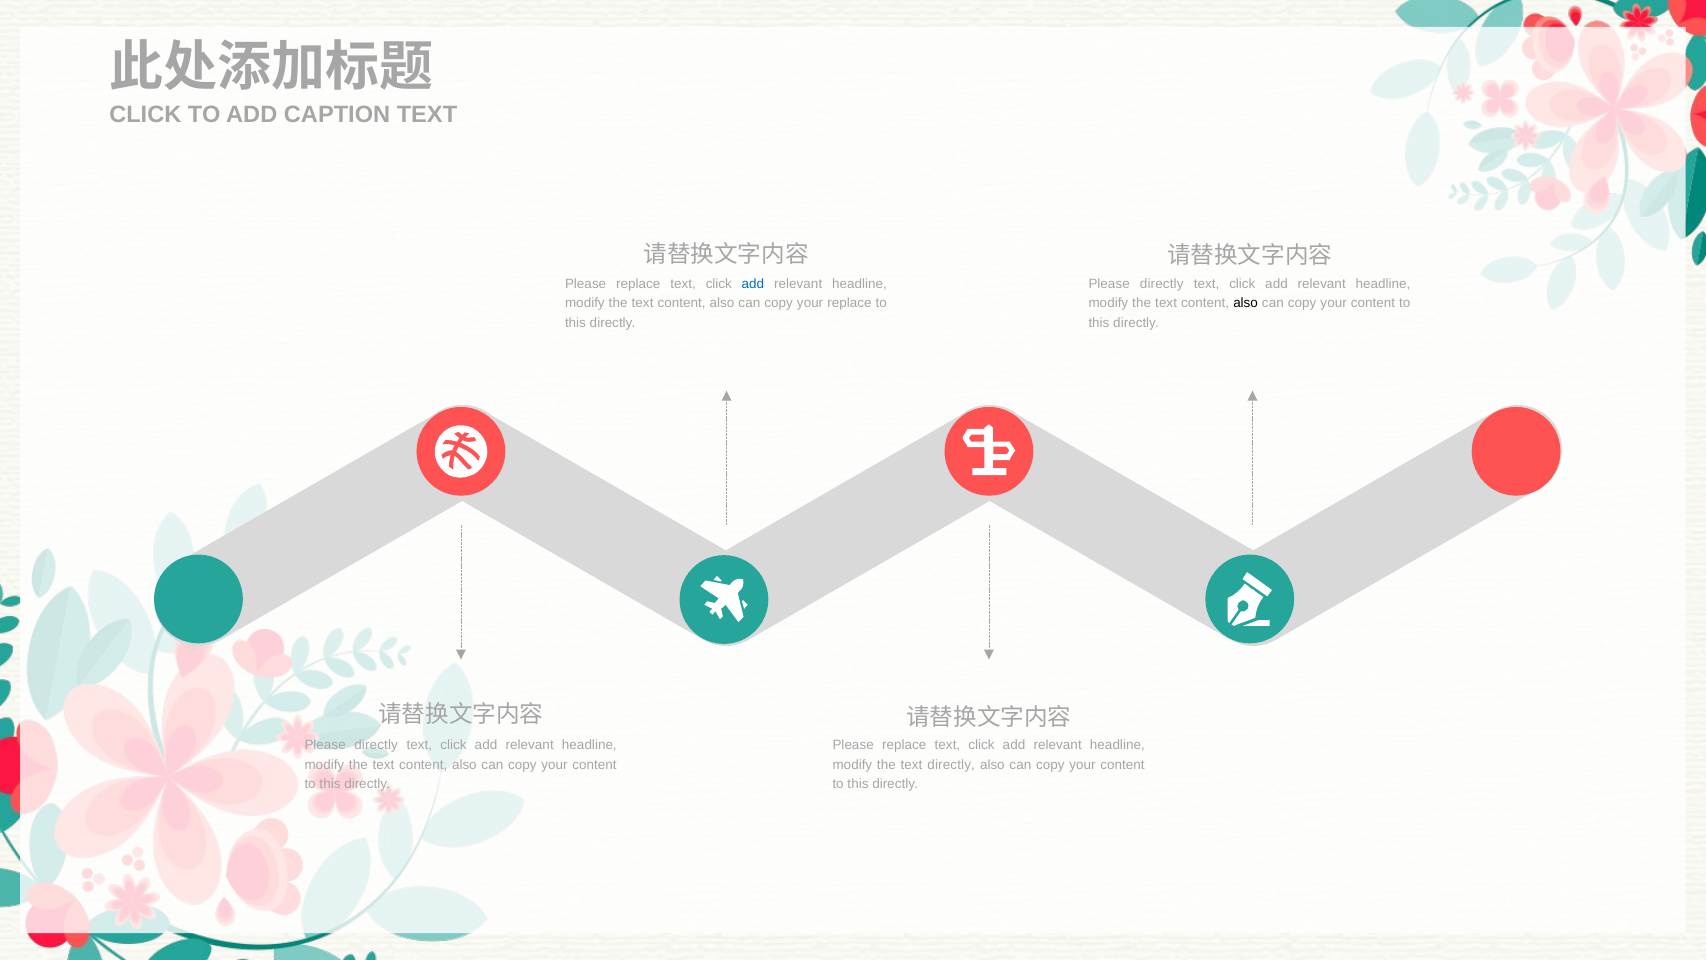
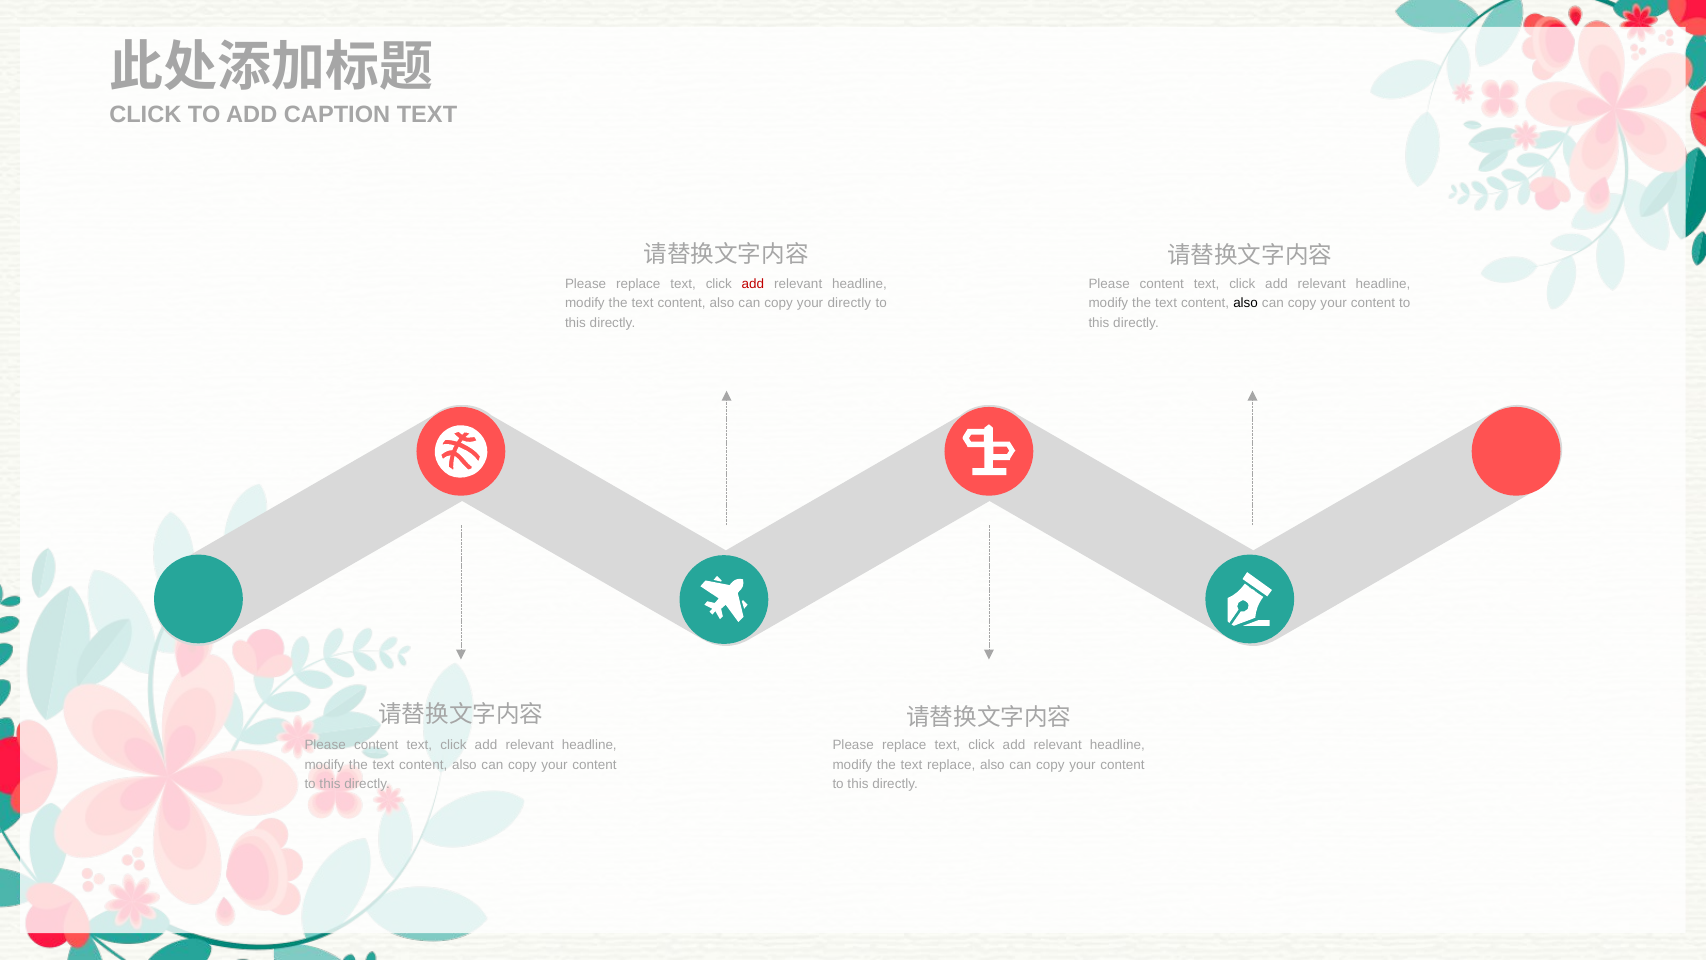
add at (753, 284) colour: blue -> red
directly at (1162, 284): directly -> content
your replace: replace -> directly
directly at (376, 745): directly -> content
text directly: directly -> replace
